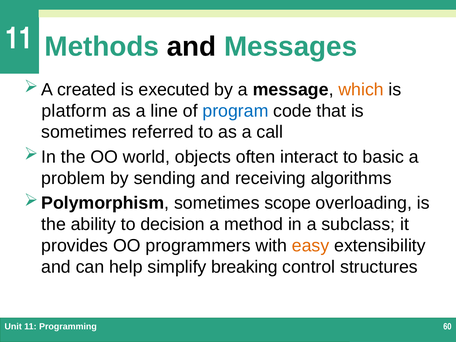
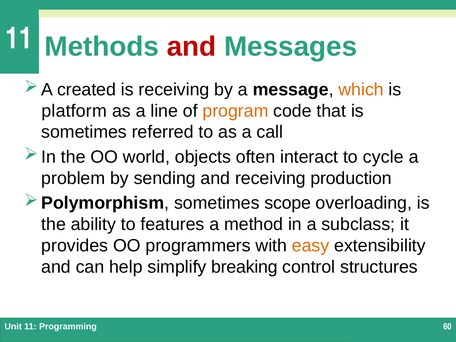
and at (192, 47) colour: black -> red
is executed: executed -> receiving
program colour: blue -> orange
basic: basic -> cycle
algorithms: algorithms -> production
decision: decision -> features
